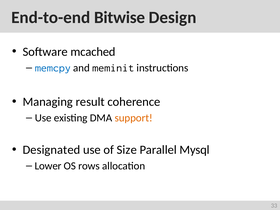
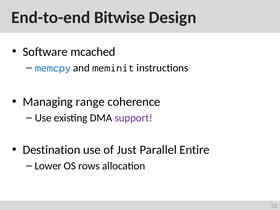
result: result -> range
support colour: orange -> purple
Designated: Designated -> Destination
Size: Size -> Just
Mysql: Mysql -> Entire
